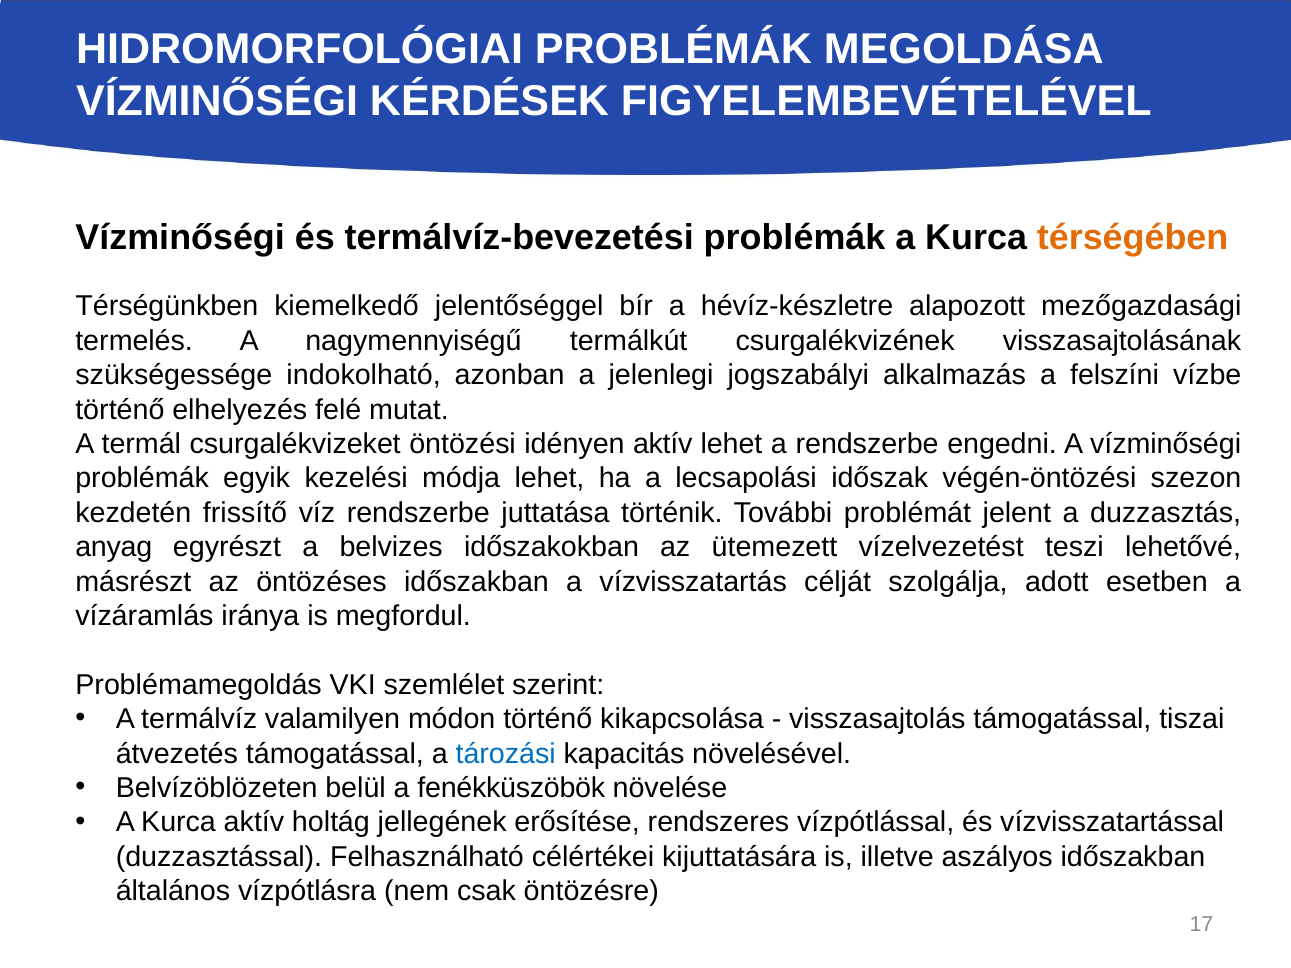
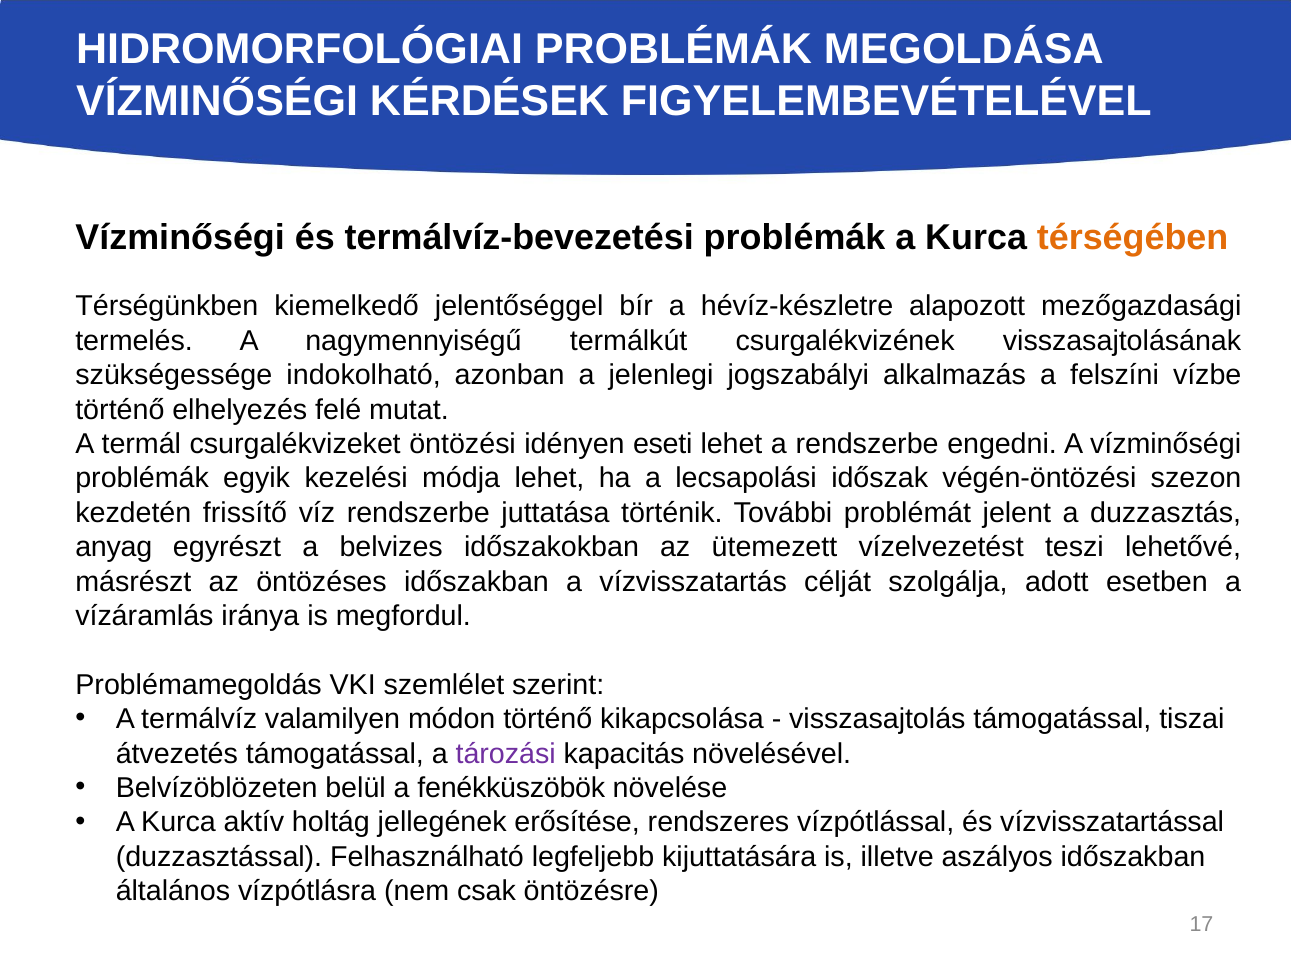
idényen aktív: aktív -> eseti
tározási colour: blue -> purple
célértékei: célértékei -> legfeljebb
